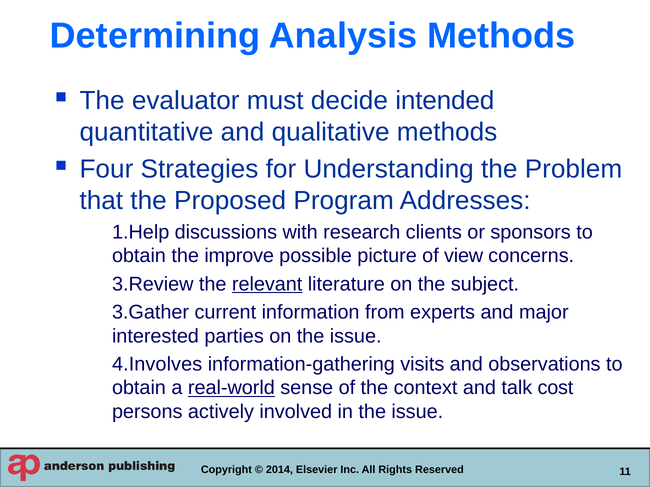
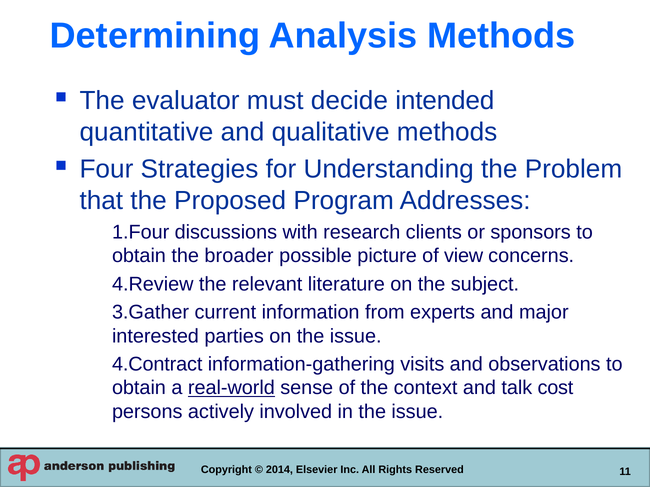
1.Help: 1.Help -> 1.Four
improve: improve -> broader
3.Review: 3.Review -> 4.Review
relevant underline: present -> none
4.Involves: 4.Involves -> 4.Contract
